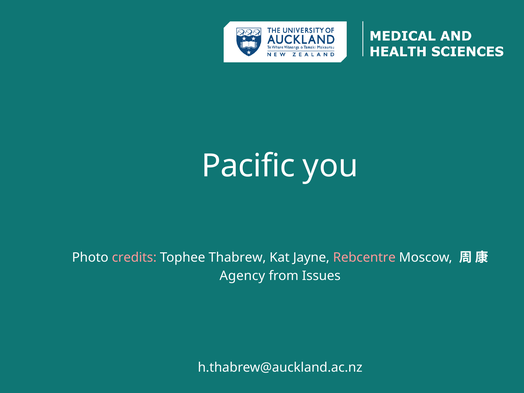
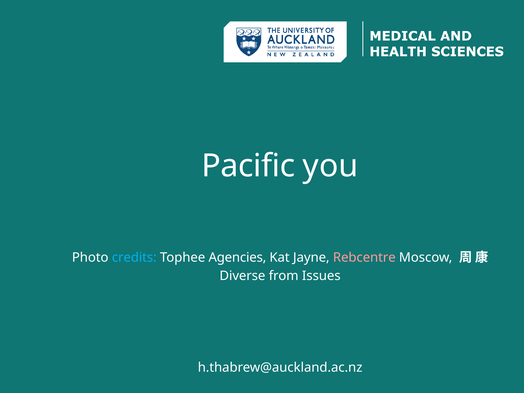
credits colour: pink -> light blue
Thabrew: Thabrew -> Agencies
Agency: Agency -> Diverse
